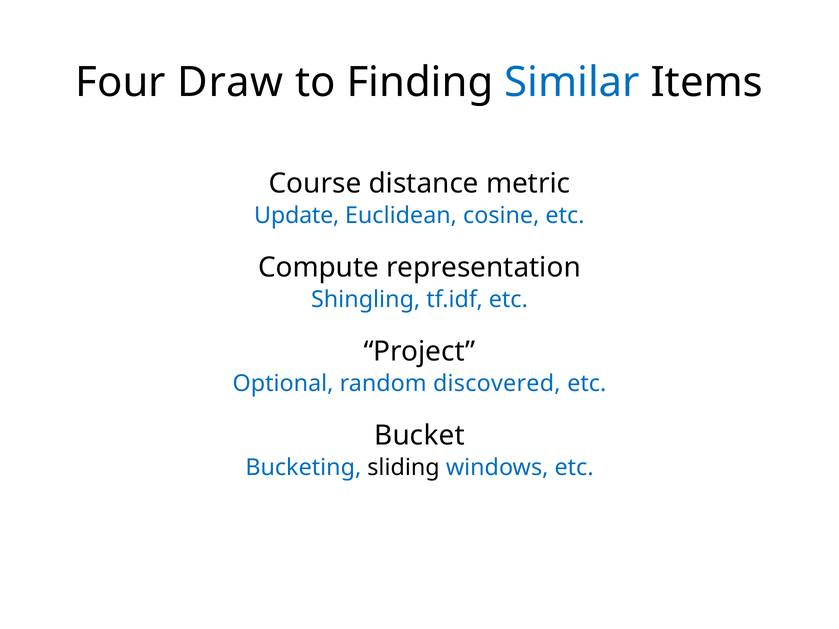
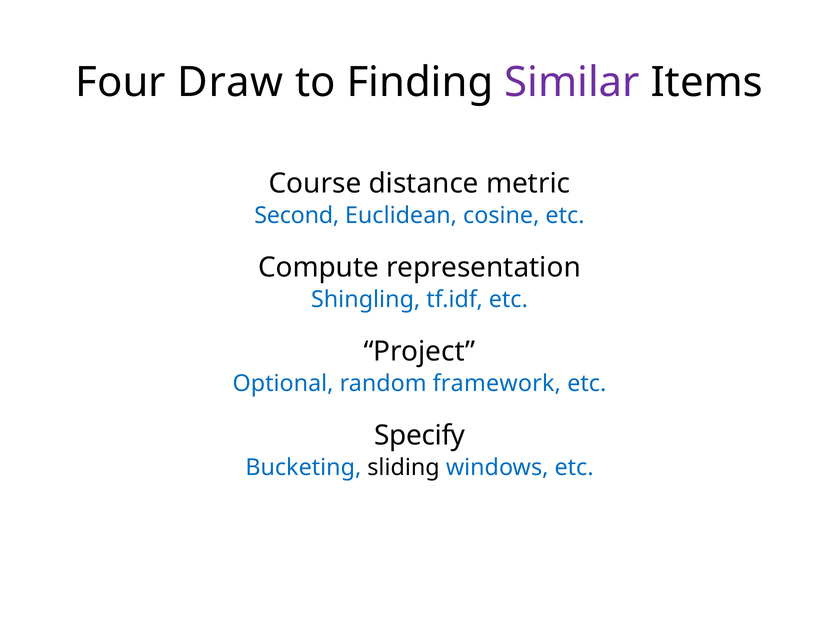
Similar colour: blue -> purple
Update: Update -> Second
discovered: discovered -> framework
Bucket: Bucket -> Specify
